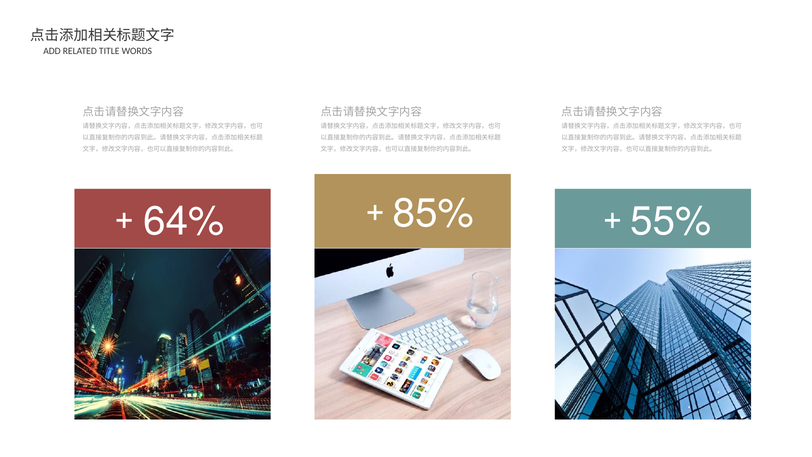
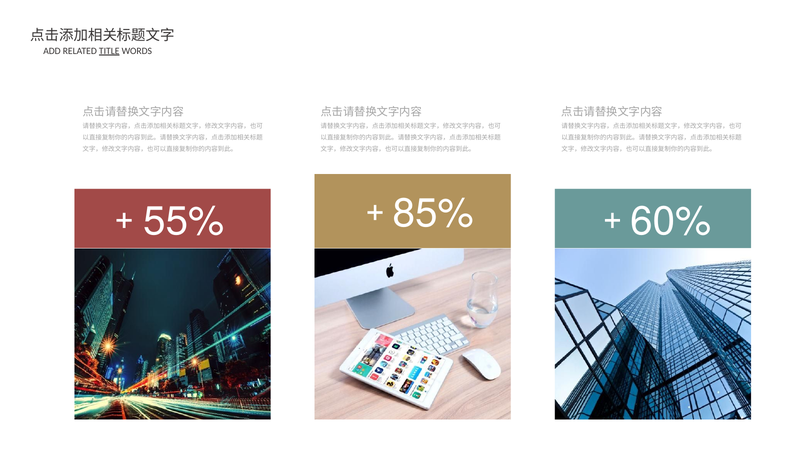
TITLE underline: none -> present
64%: 64% -> 55%
55%: 55% -> 60%
